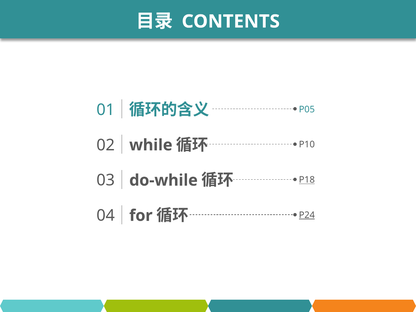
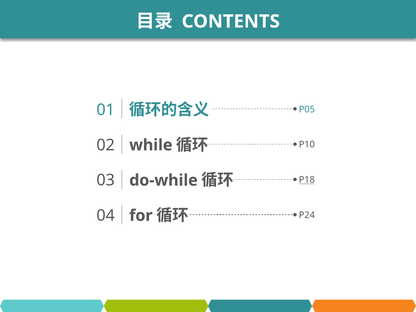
P24 underline: present -> none
